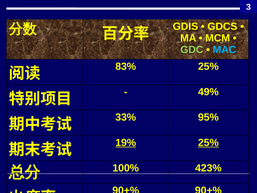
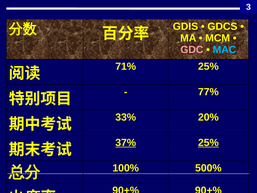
GDC colour: light green -> pink
83%: 83% -> 71%
49%: 49% -> 77%
95%: 95% -> 20%
19%: 19% -> 37%
423%: 423% -> 500%
